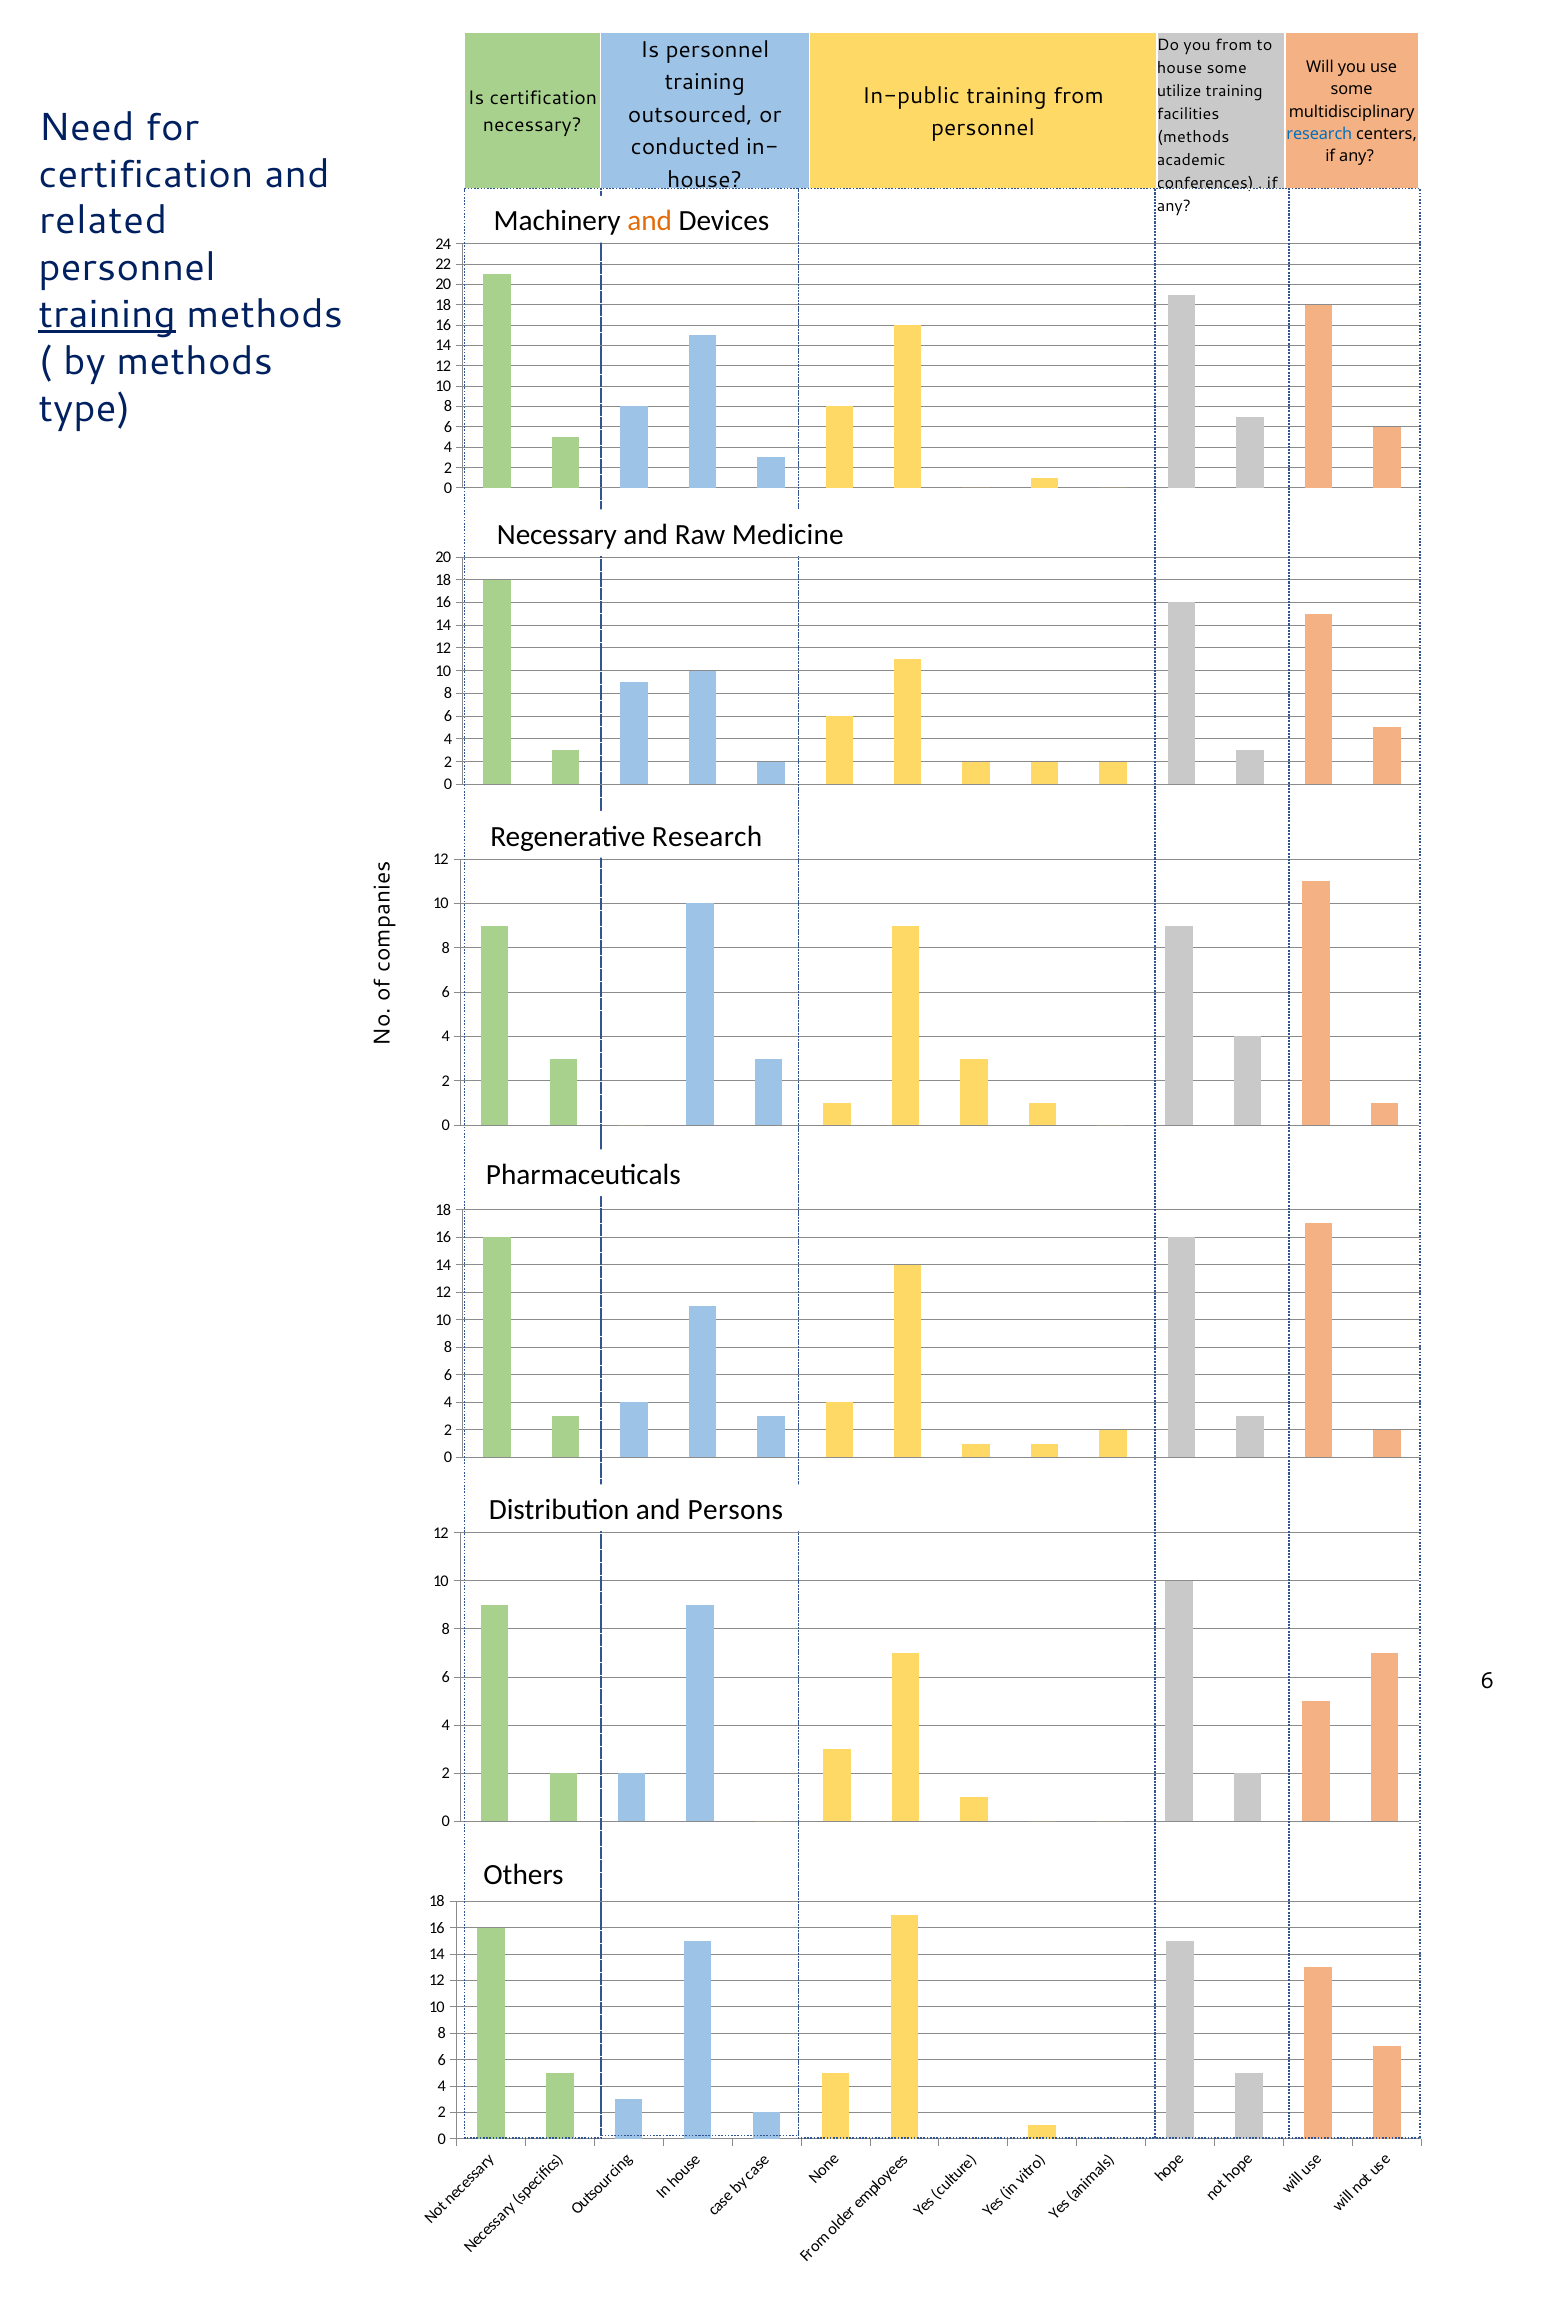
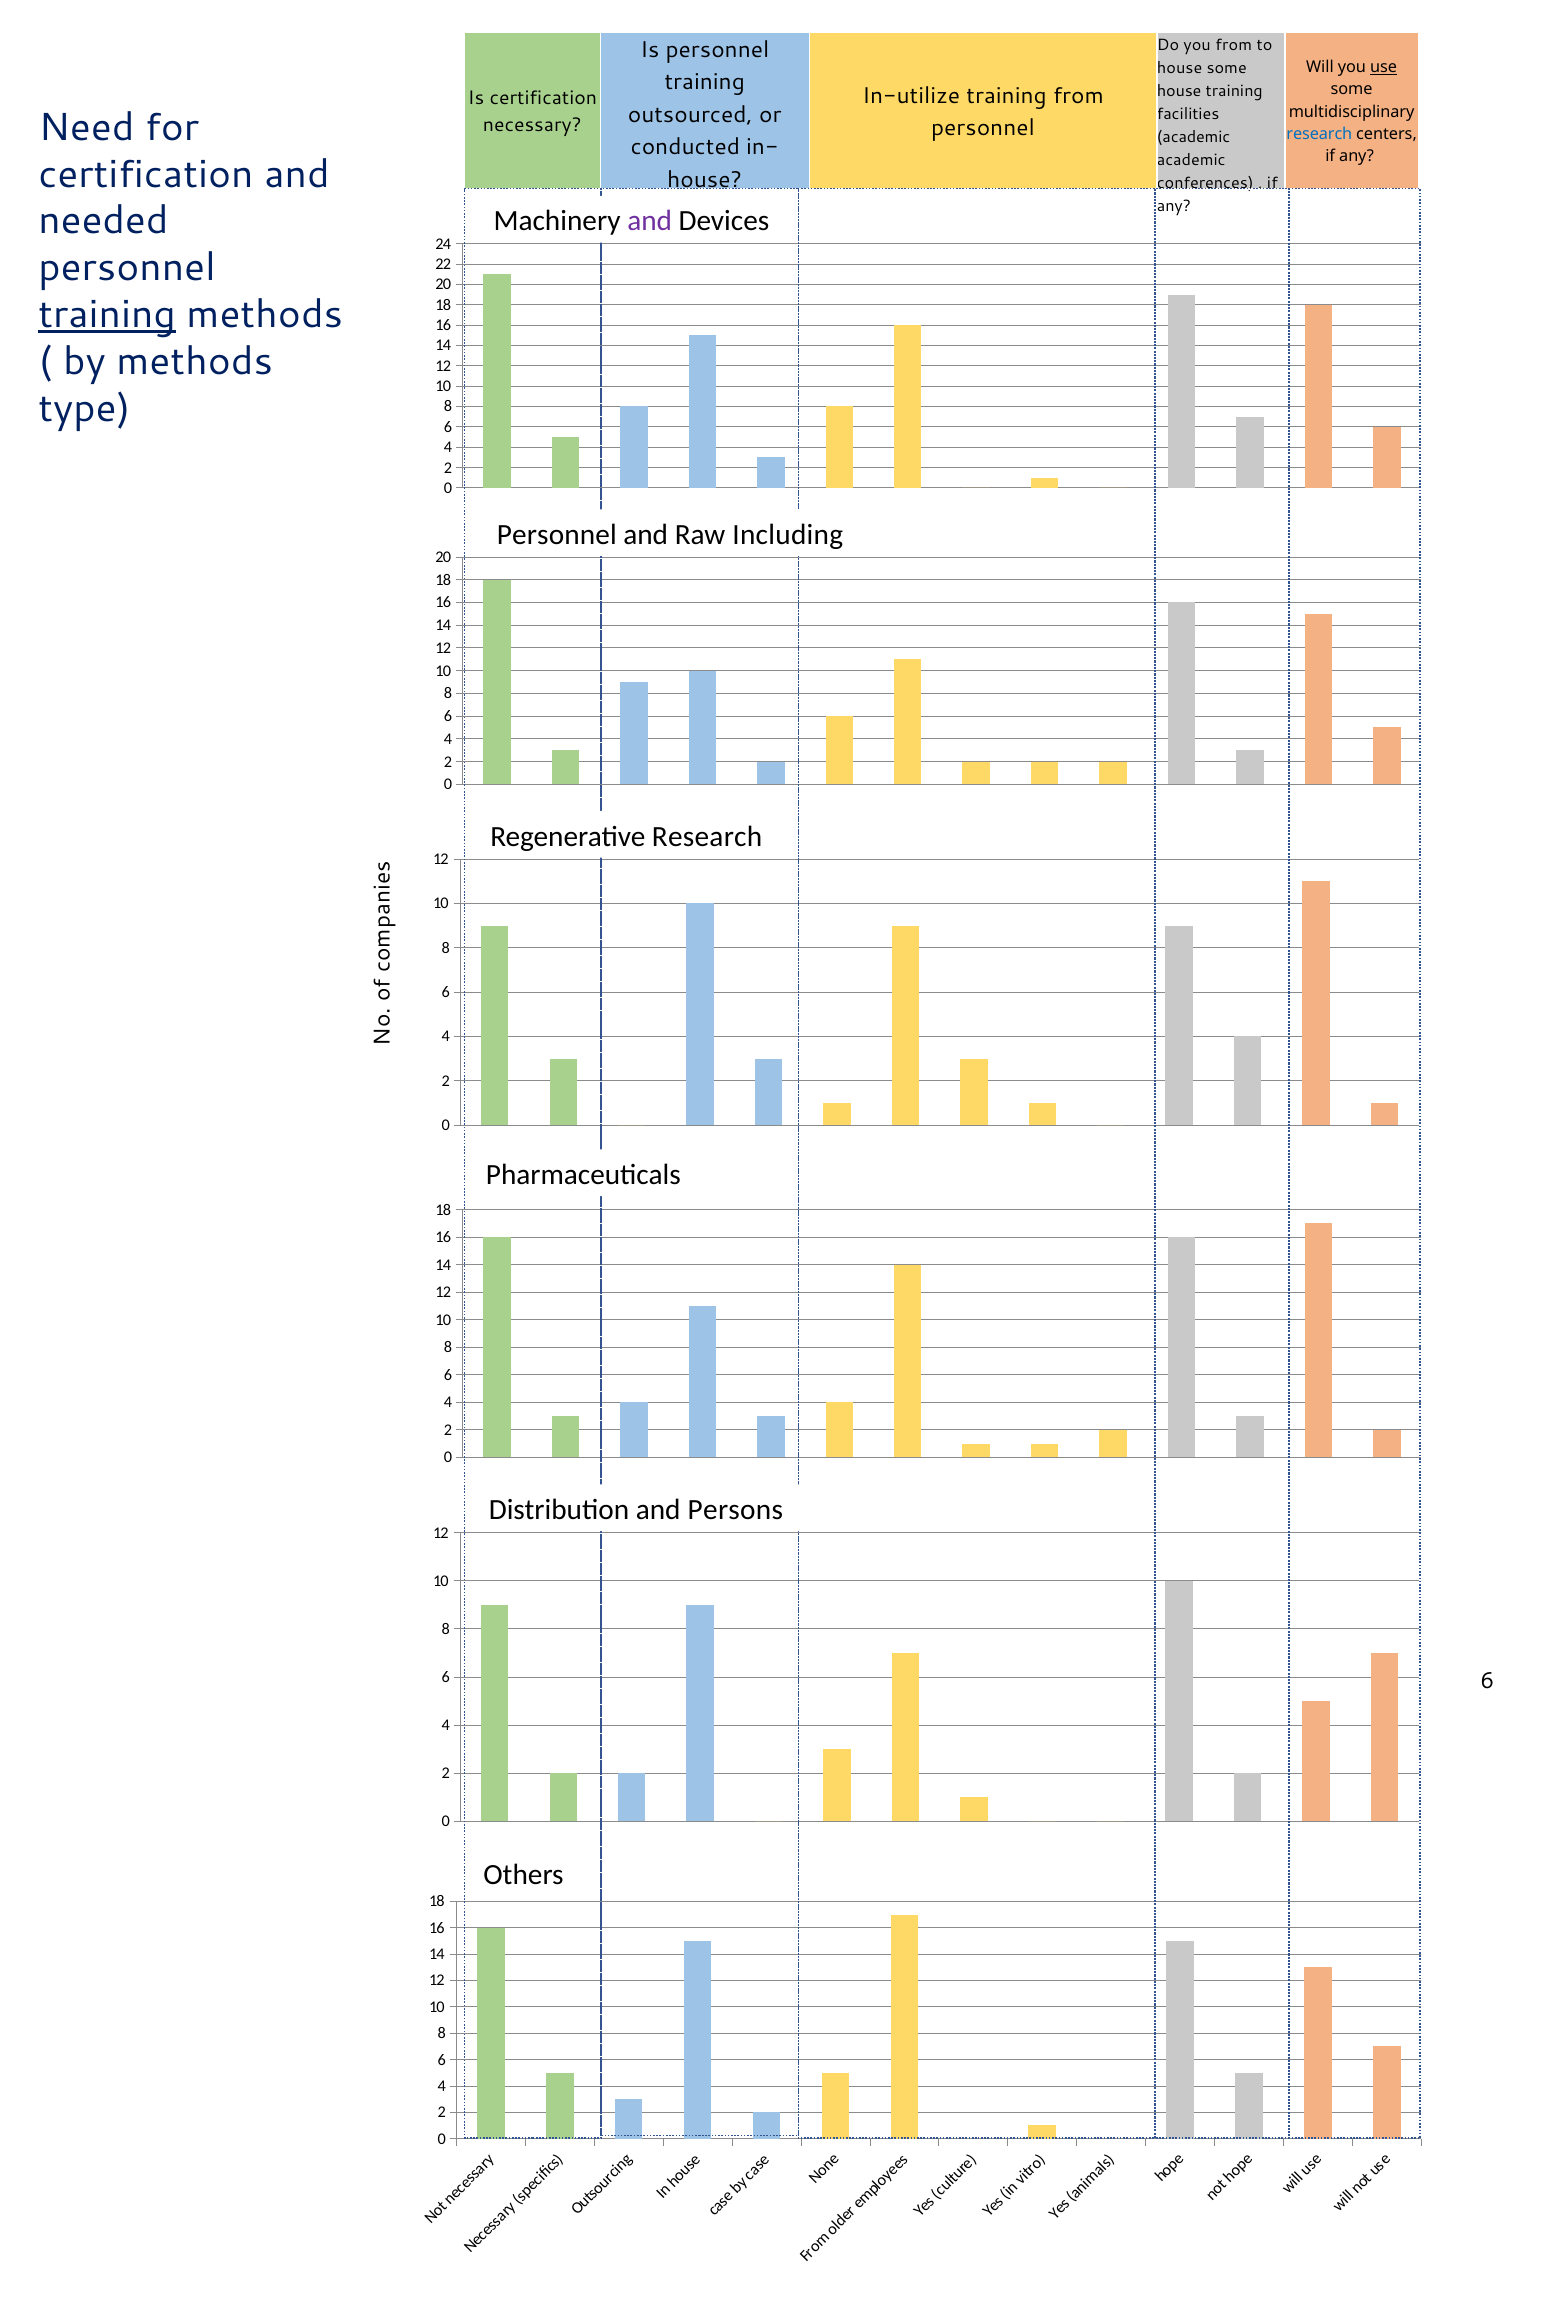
use underline: none -> present
utilize at (1179, 91): utilize -> house
In-public: In-public -> In-utilize
methods at (1193, 137): methods -> academic
related: related -> needed
and at (650, 221) colour: orange -> purple
Necessary at (557, 535): Necessary -> Personnel
Medicine: Medicine -> Including
